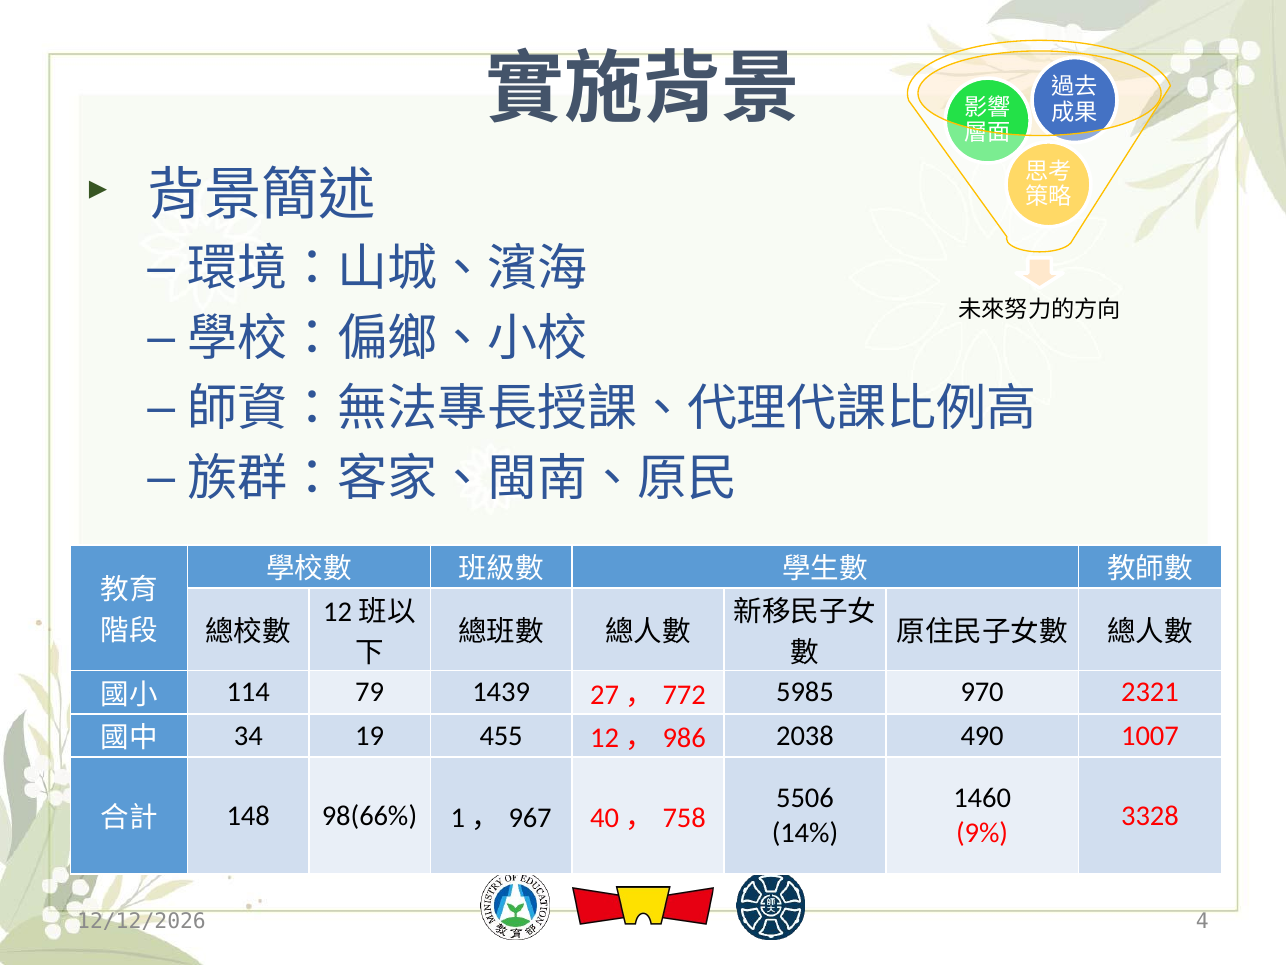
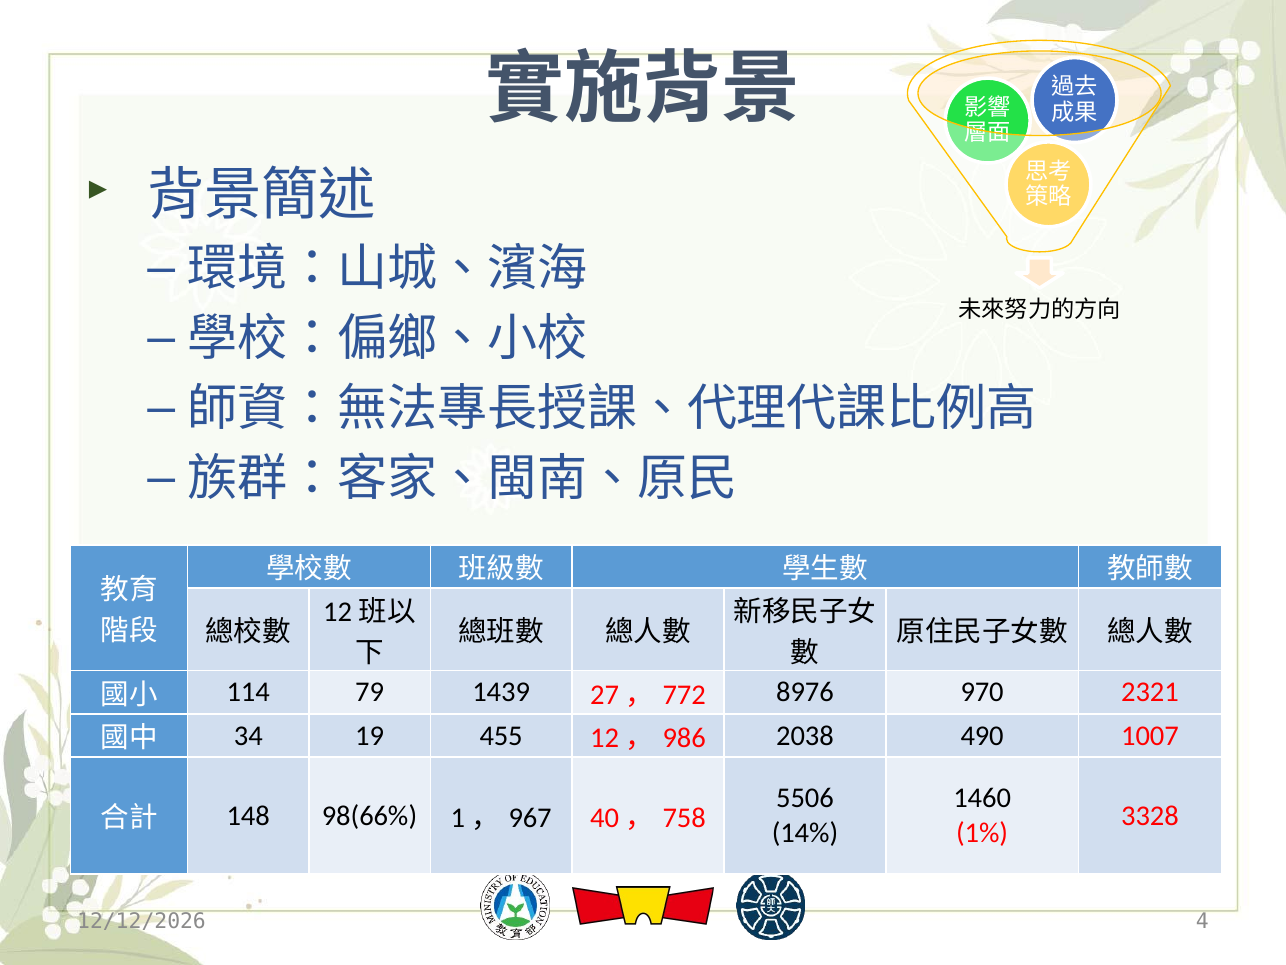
5985: 5985 -> 8976
9%: 9% -> 1%
